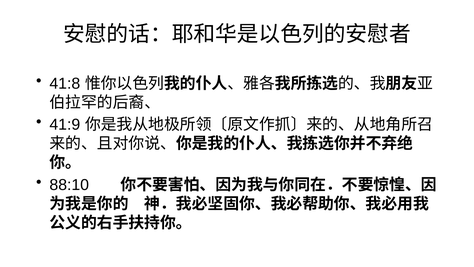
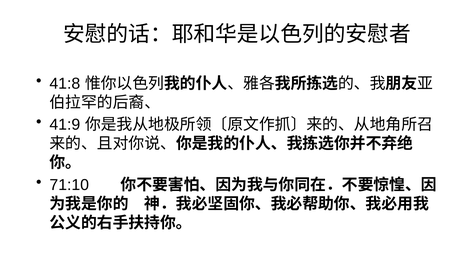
88:10: 88:10 -> 71:10
